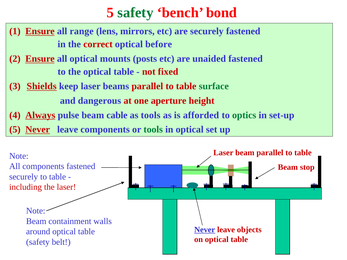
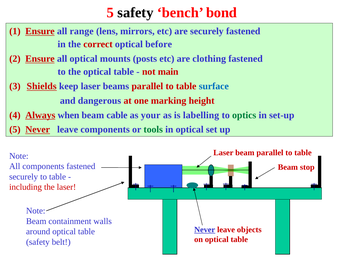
safety at (135, 13) colour: green -> black
unaided: unaided -> clothing
fixed: fixed -> main
surface colour: green -> blue
aperture: aperture -> marking
pulse: pulse -> when
as tools: tools -> your
afforded: afforded -> labelling
